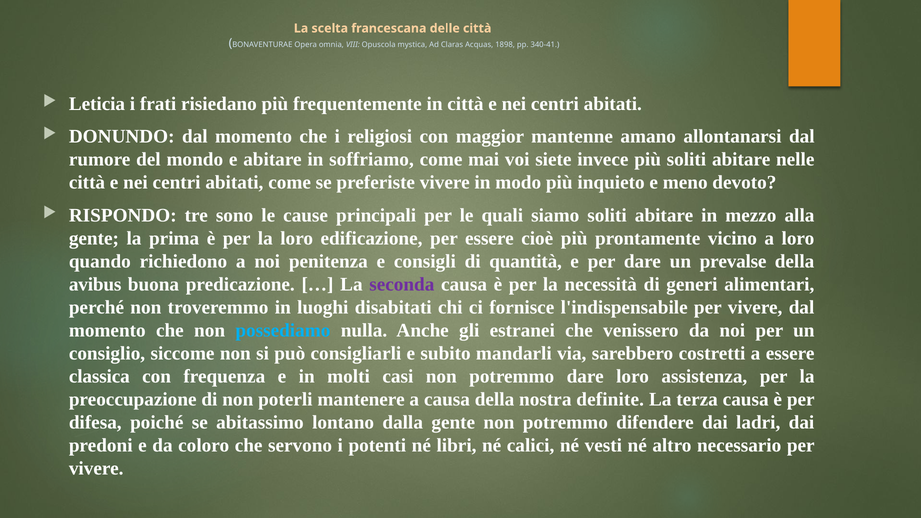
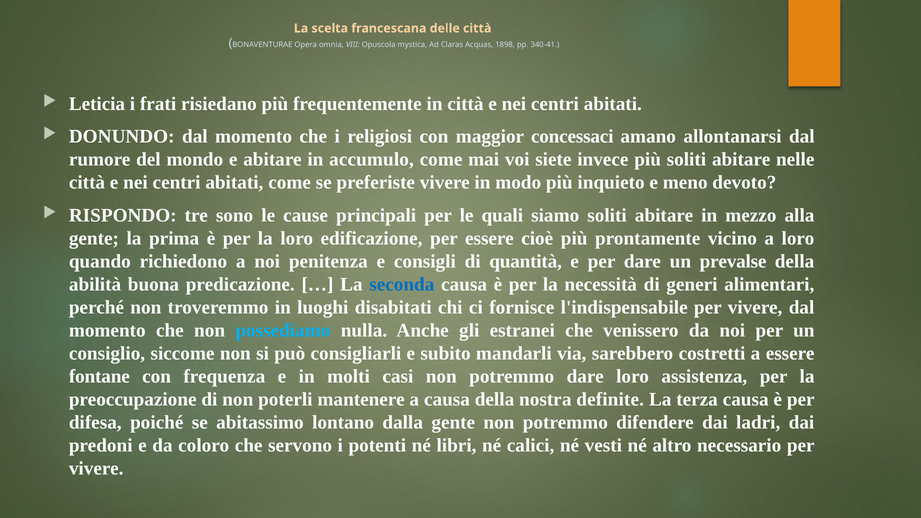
mantenne: mantenne -> concessaci
soffriamo: soffriamo -> accumulo
avibus: avibus -> abilità
seconda colour: purple -> blue
classica: classica -> fontane
